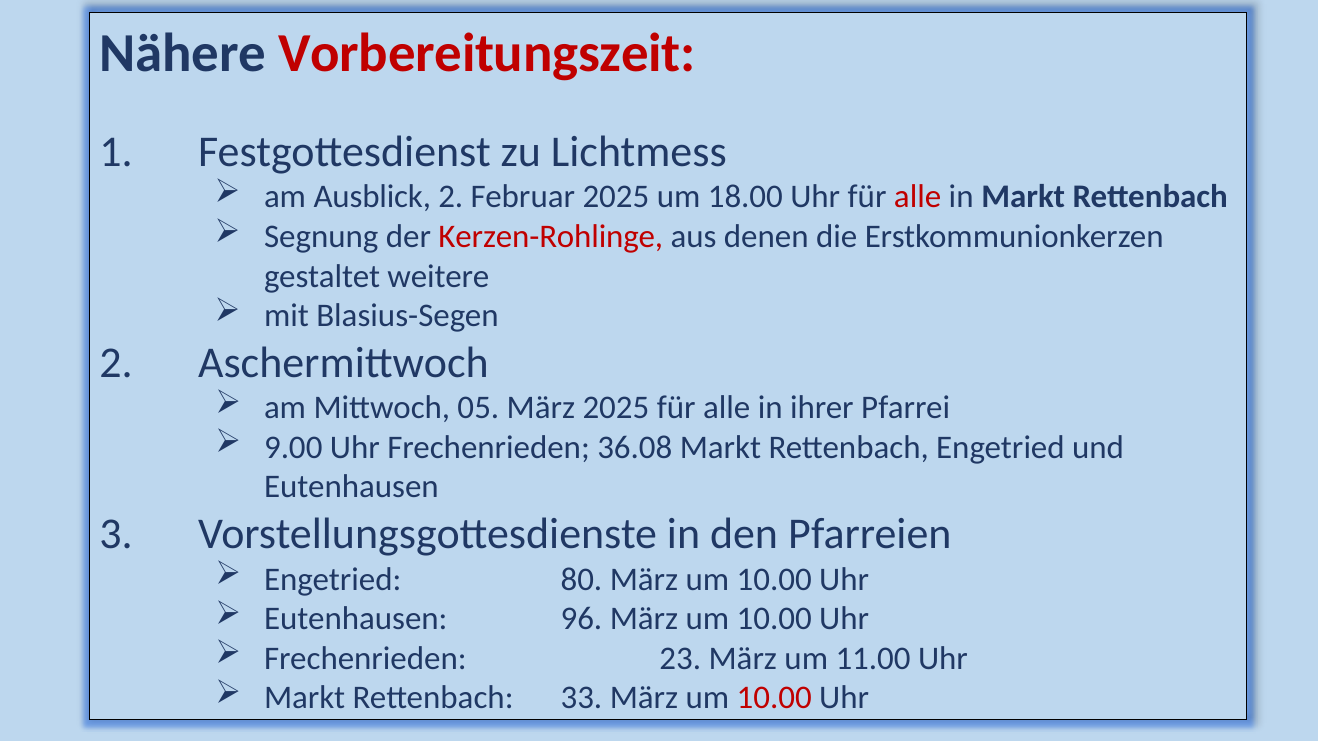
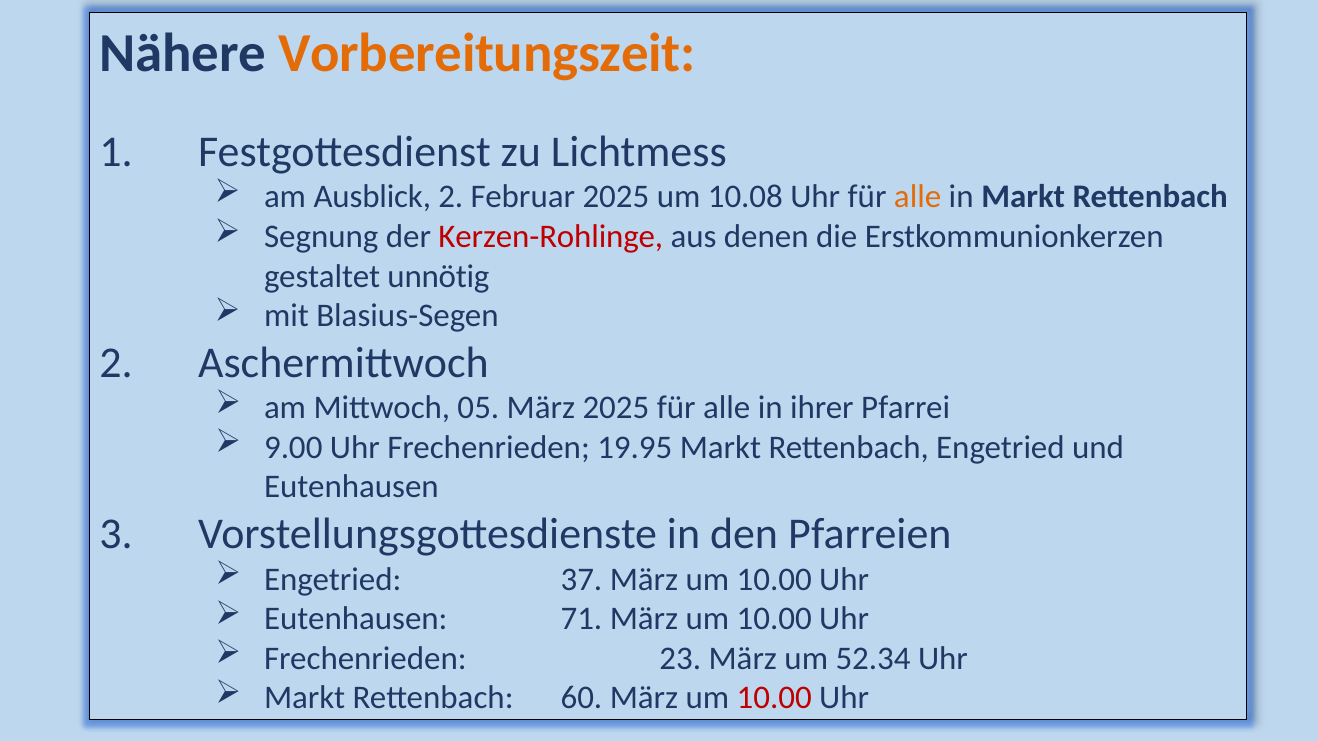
Vorbereitungszeit colour: red -> orange
18.00: 18.00 -> 10.08
alle at (918, 197) colour: red -> orange
weitere: weitere -> unnötig
36.08: 36.08 -> 19.95
80: 80 -> 37
96: 96 -> 71
11.00: 11.00 -> 52.34
33: 33 -> 60
